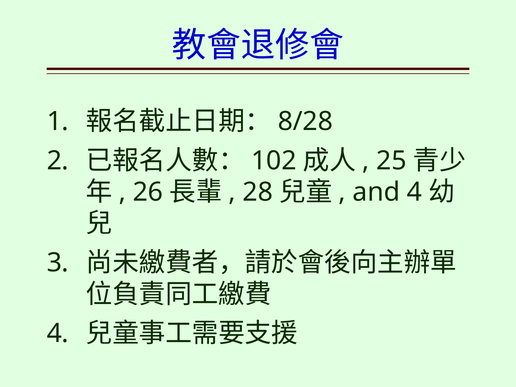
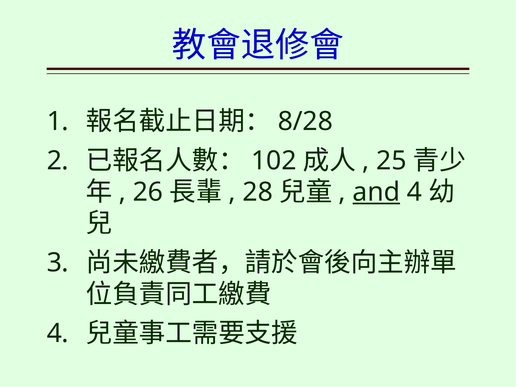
and underline: none -> present
